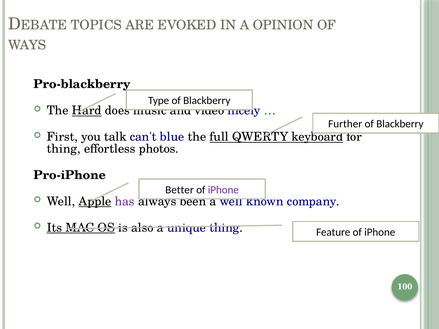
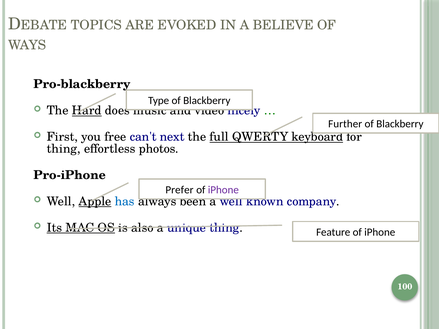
OPINION: OPINION -> BELIEVE
talk: talk -> free
blue: blue -> next
Better: Better -> Prefer
has colour: purple -> blue
